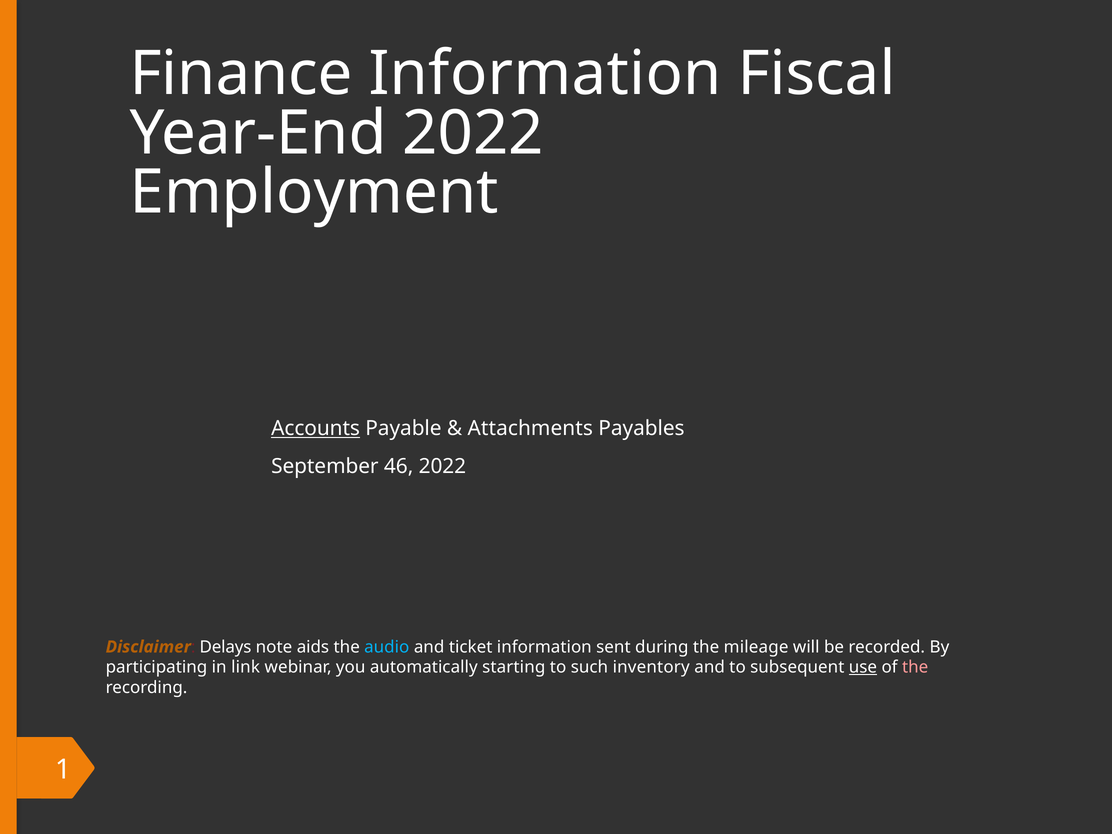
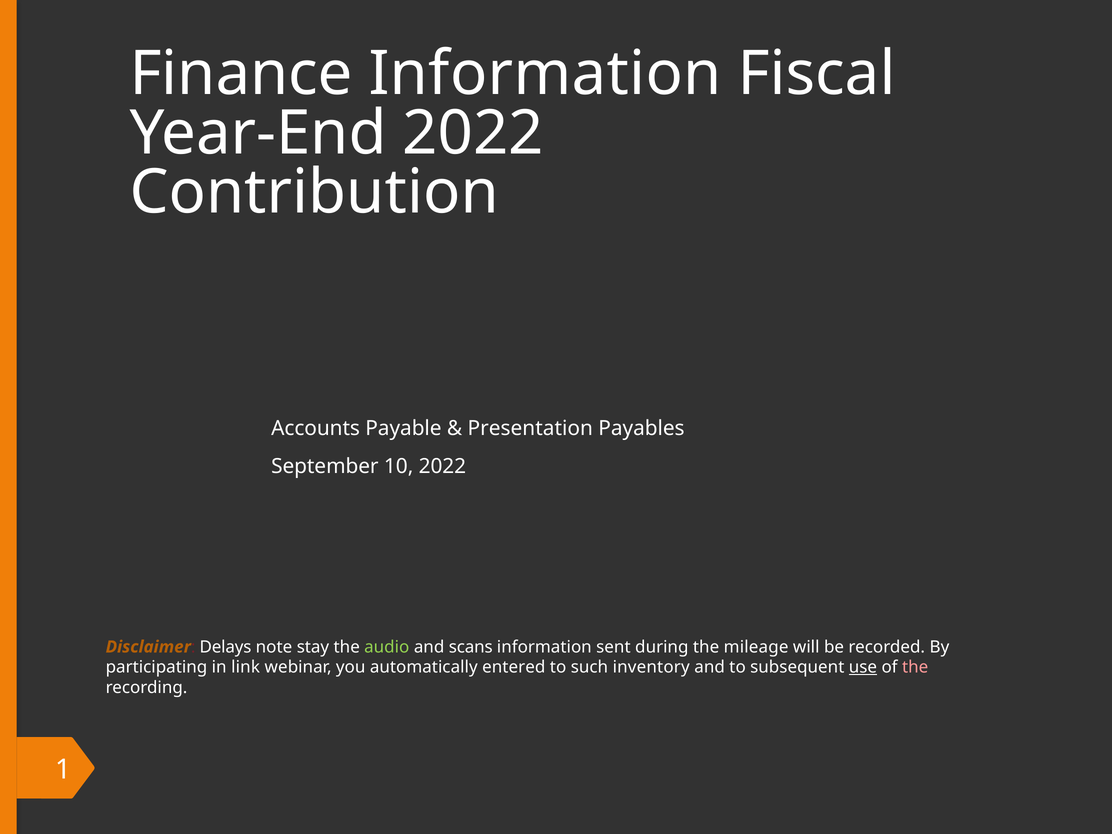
Employment: Employment -> Contribution
Accounts underline: present -> none
Attachments: Attachments -> Presentation
46: 46 -> 10
aids: aids -> stay
audio colour: light blue -> light green
ticket: ticket -> scans
starting: starting -> entered
